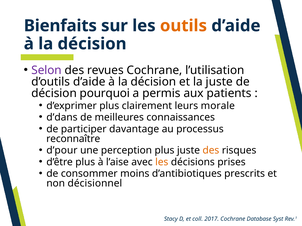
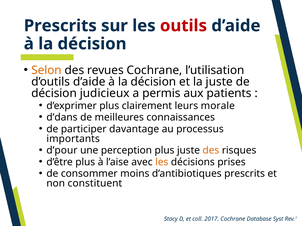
Bienfaits at (60, 26): Bienfaits -> Prescrits
outils colour: orange -> red
Selon colour: purple -> orange
pourquoi: pourquoi -> judicieux
reconnaître: reconnaître -> importants
décisionnel: décisionnel -> constituent
